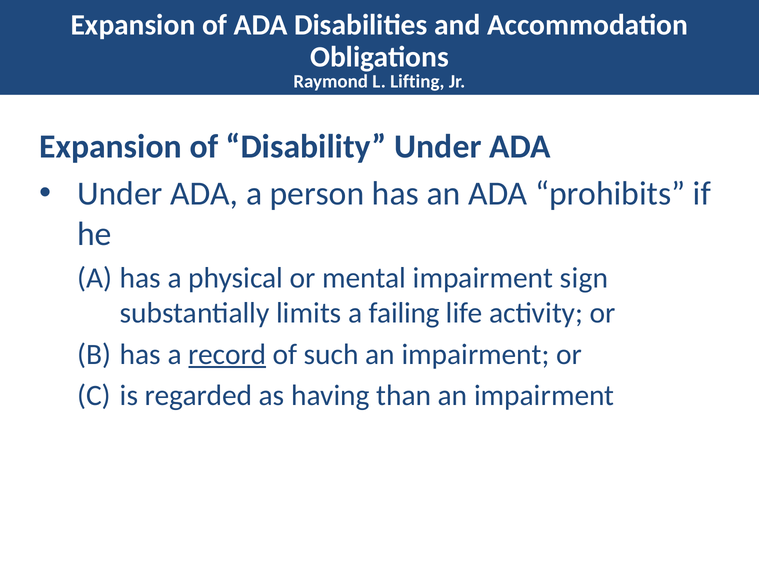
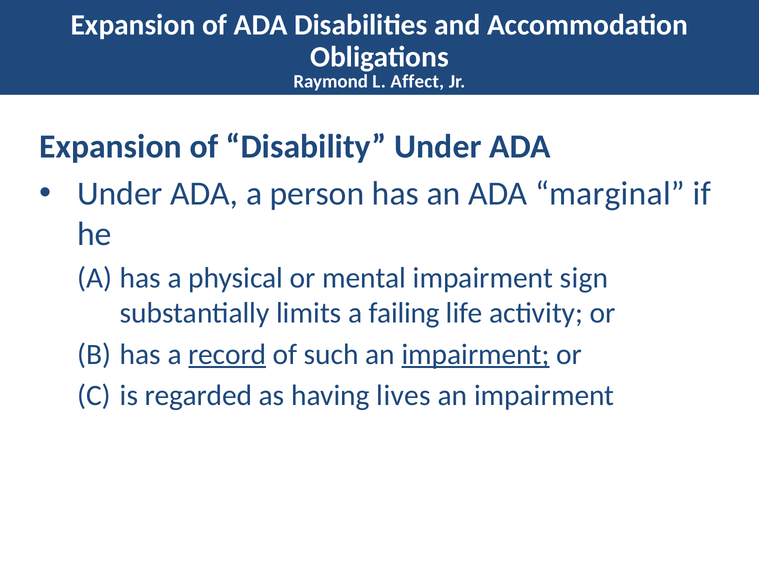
Lifting: Lifting -> Affect
prohibits: prohibits -> marginal
impairment at (476, 355) underline: none -> present
than: than -> lives
